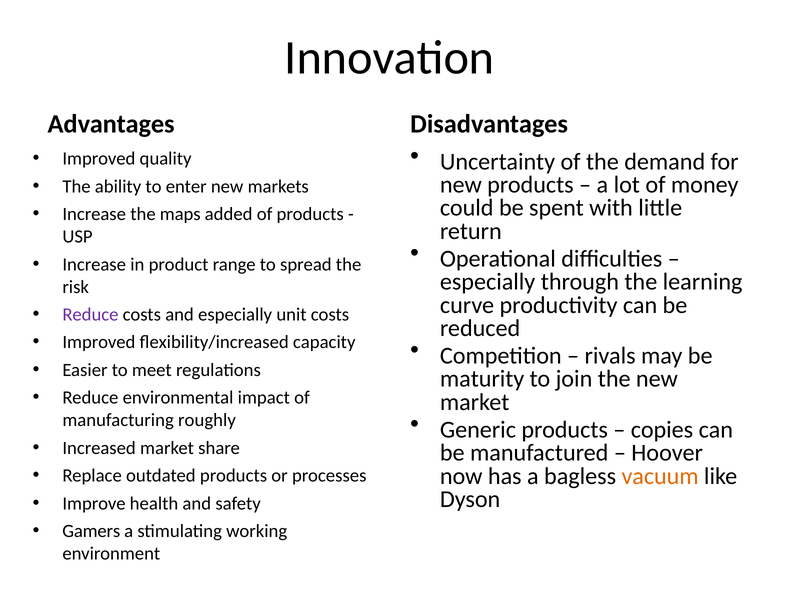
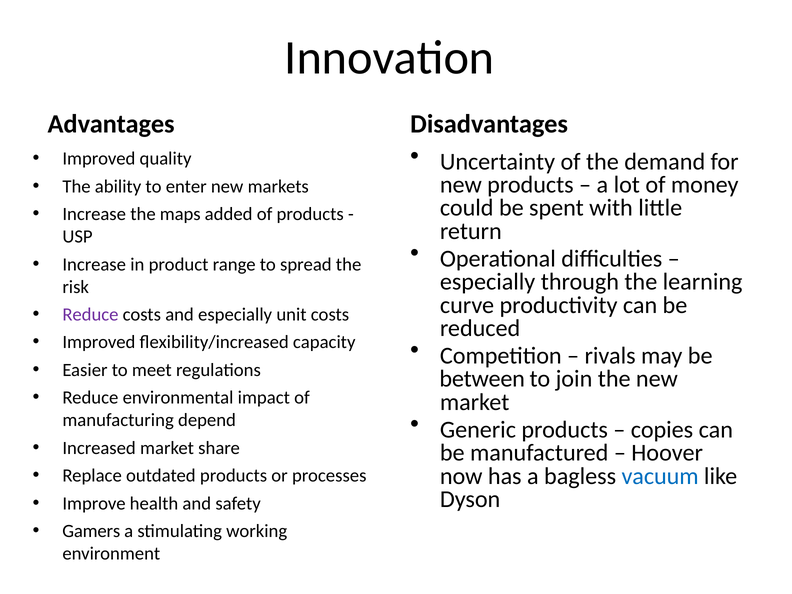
maturity: maturity -> between
roughly: roughly -> depend
vacuum colour: orange -> blue
